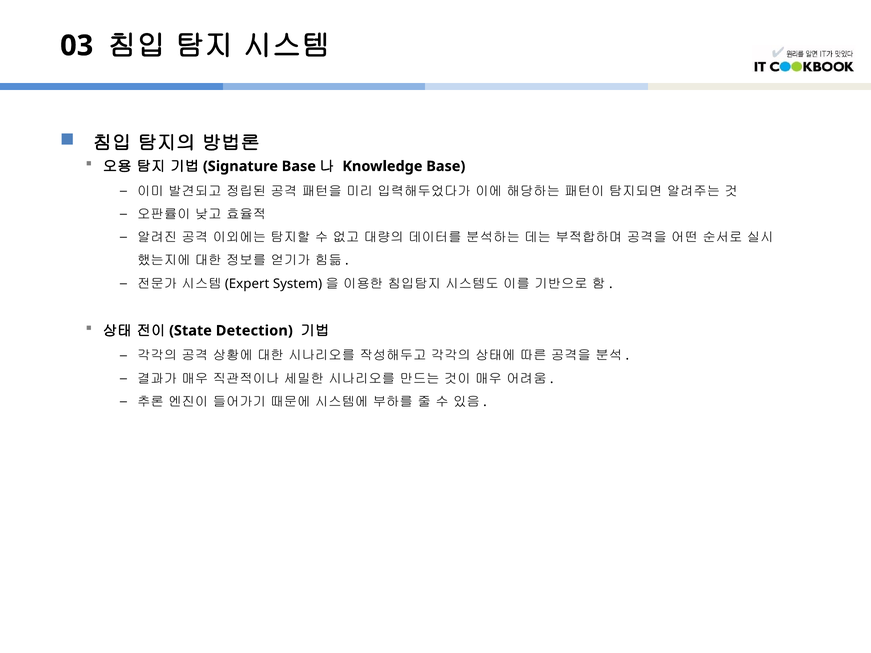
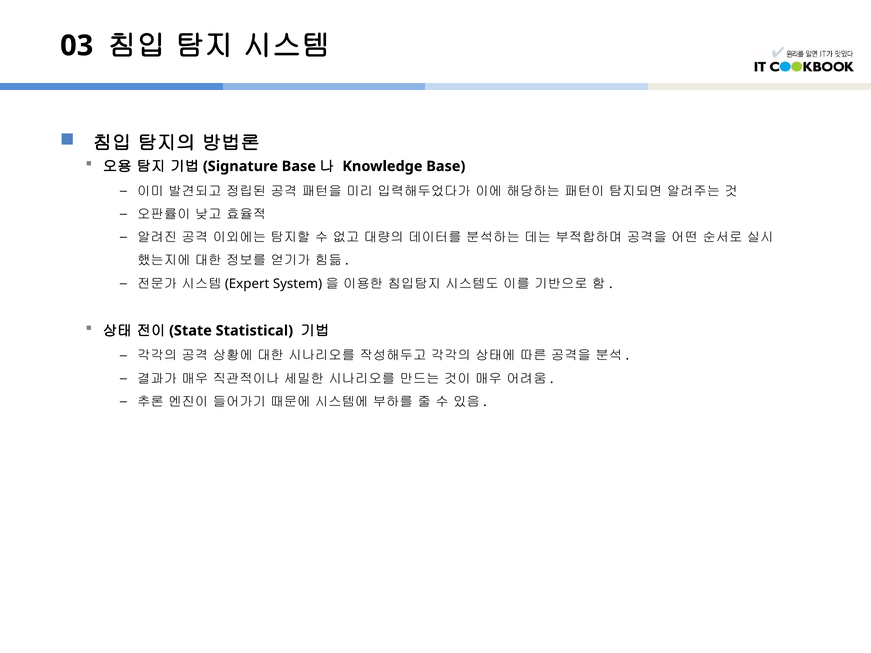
Detection: Detection -> Statistical
